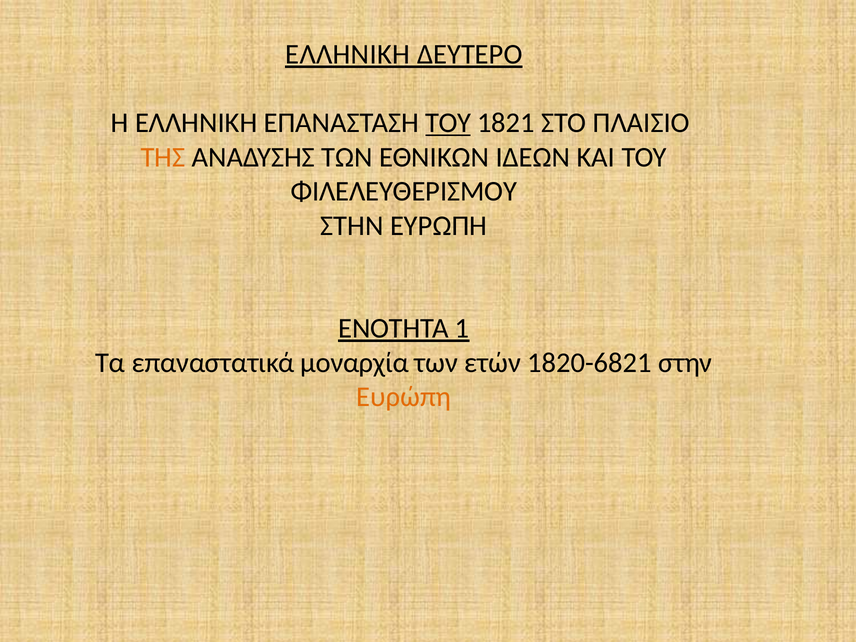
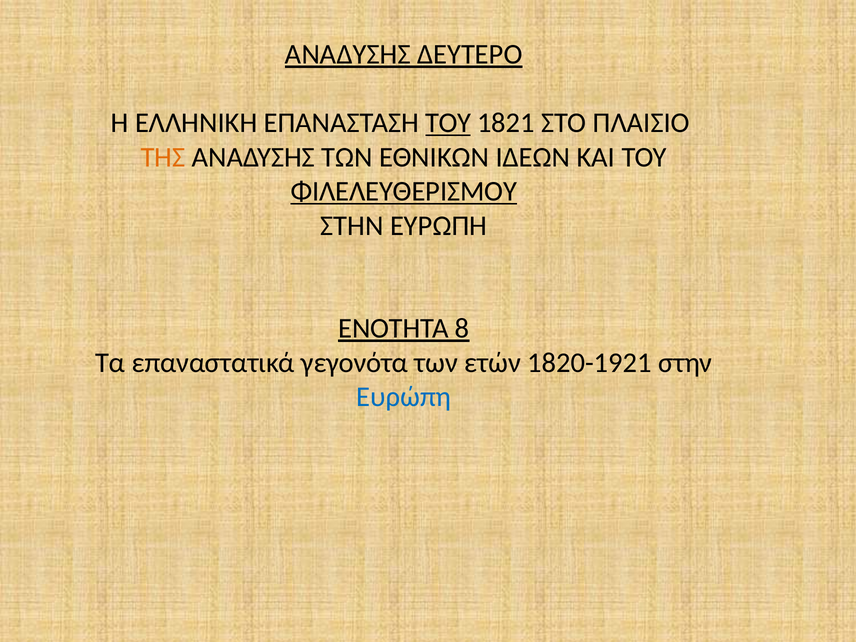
ΕΛΛΗΝΙΚΗ at (348, 54): ΕΛΛΗΝΙΚΗ -> ΑΝΑΔΥΣΗΣ
ΦΙΛΕΛΕΥΘΕΡΙΣΜΟΥ underline: none -> present
1: 1 -> 8
μοναρχία: μοναρχία -> γεγονότα
1820-6821: 1820-6821 -> 1820-1921
Ευρώπη colour: orange -> blue
